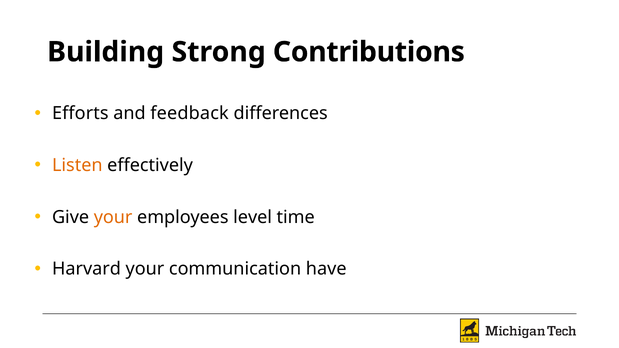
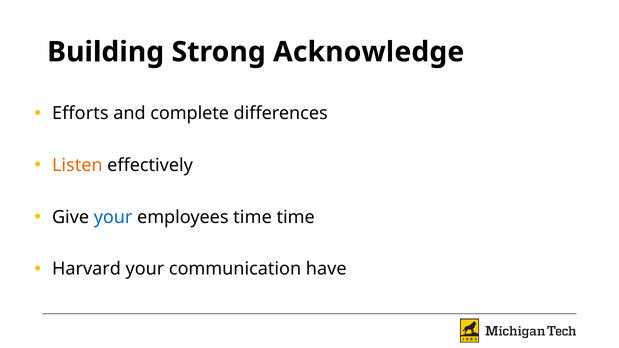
Contributions: Contributions -> Acknowledge
feedback: feedback -> complete
your at (113, 217) colour: orange -> blue
employees level: level -> time
